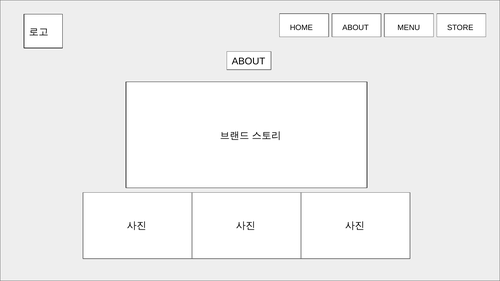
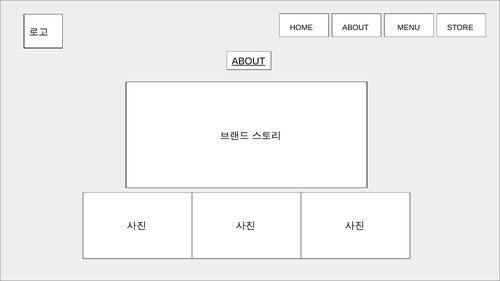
ABOUT at (249, 61) underline: none -> present
